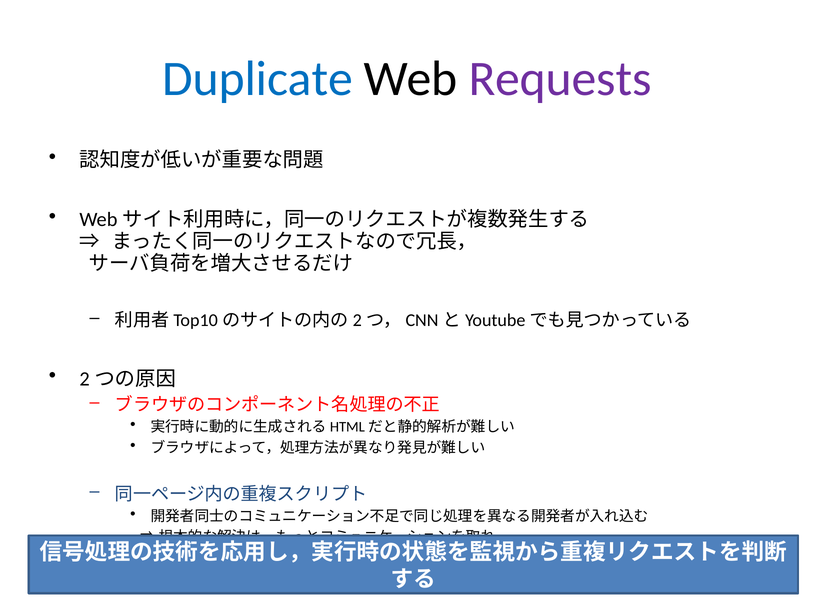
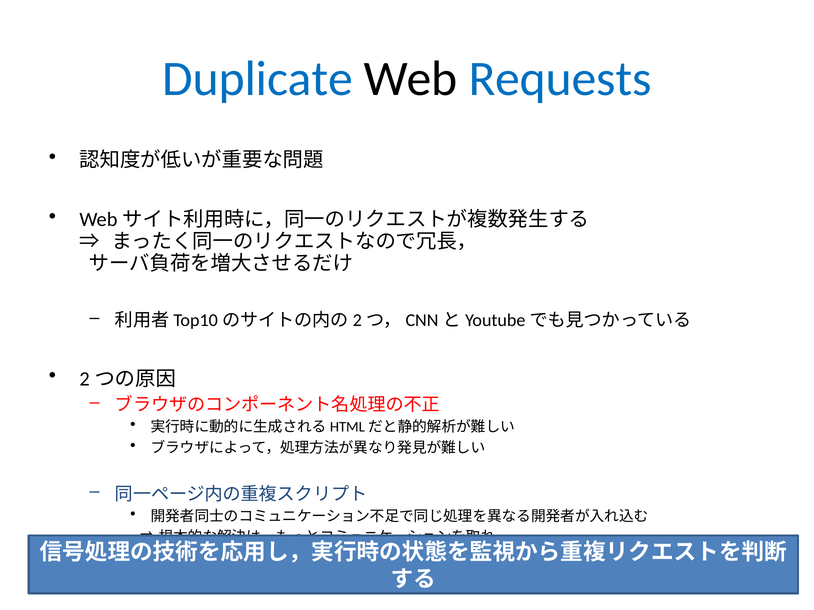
Requests colour: purple -> blue
